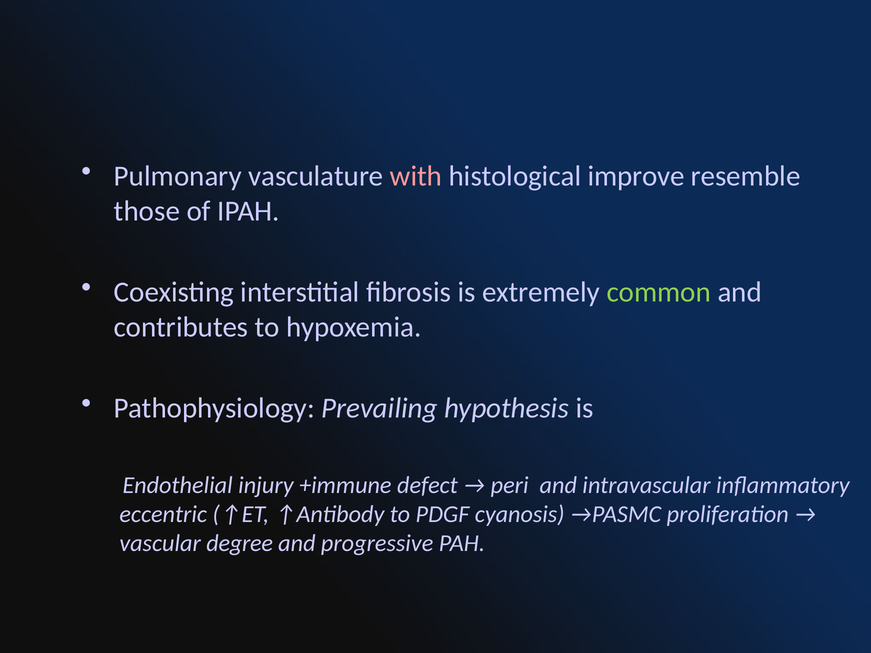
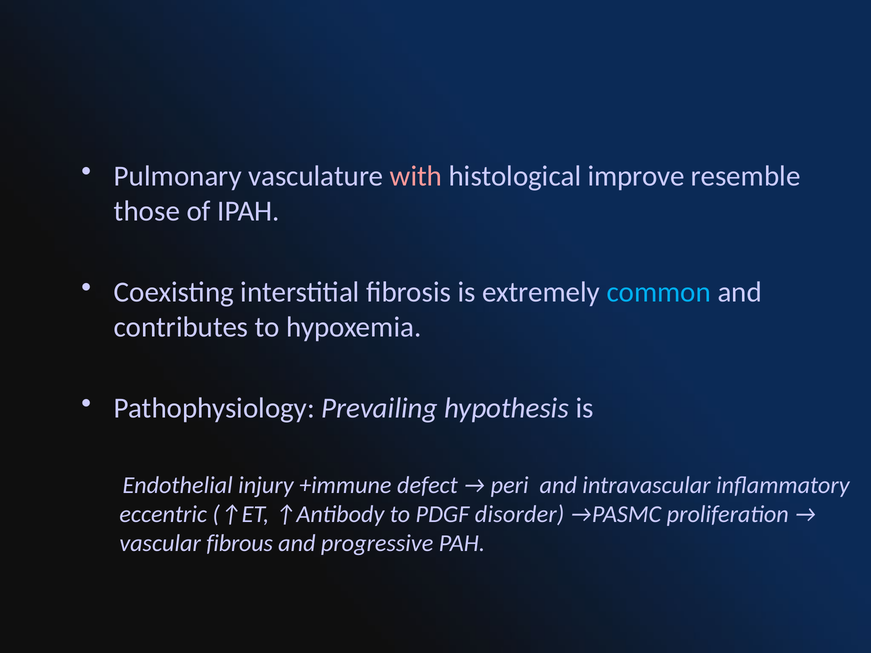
common colour: light green -> light blue
cyanosis: cyanosis -> disorder
degree: degree -> fibrous
